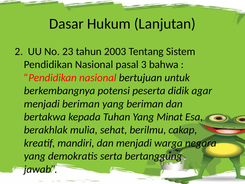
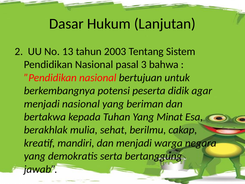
23: 23 -> 13
menjadi beriman: beriman -> nasional
